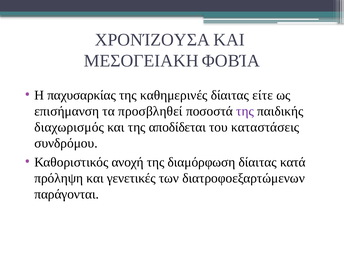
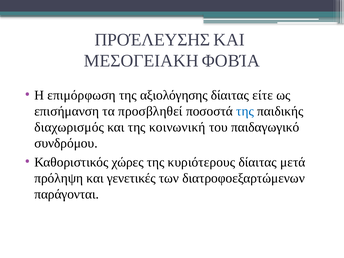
ΧΡΟΝΊΖΟΥΣΑ: ΧΡΟΝΊΖΟΥΣΑ -> ΠΡΟΈΛΕΥΣΗΣ
παχυσαρκίας: παχυσαρκίας -> επιμόρφωση
καθημερινές: καθημερινές -> αξιολόγησης
της at (245, 111) colour: purple -> blue
αποδίδεται: αποδίδεται -> κοινωνική
καταστάσεις: καταστάσεις -> παιδαγωγικό
ανοχή: ανοχή -> χώρες
διαμόρφωση: διαμόρφωση -> κυριότερους
κατά: κατά -> μετά
